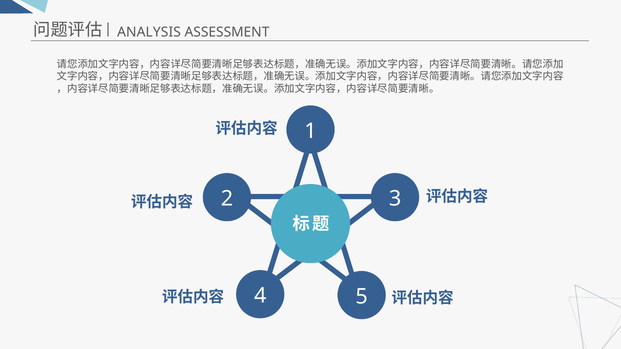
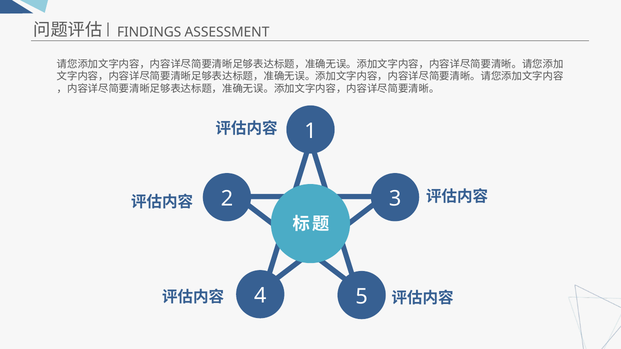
ANALYSIS: ANALYSIS -> FINDINGS
